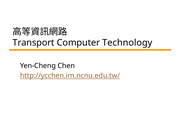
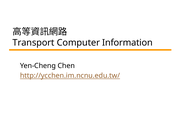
Technology: Technology -> Information
